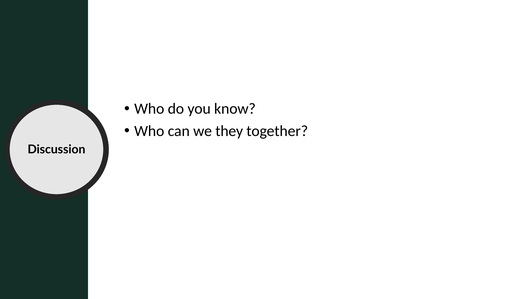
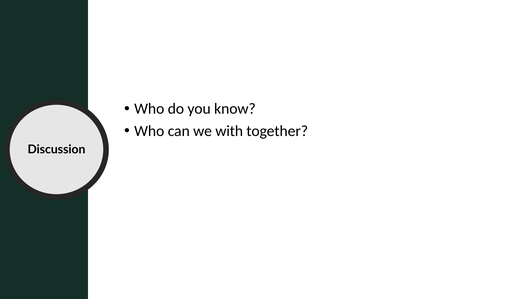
they: they -> with
